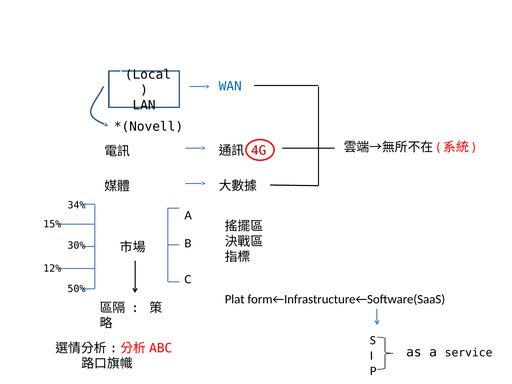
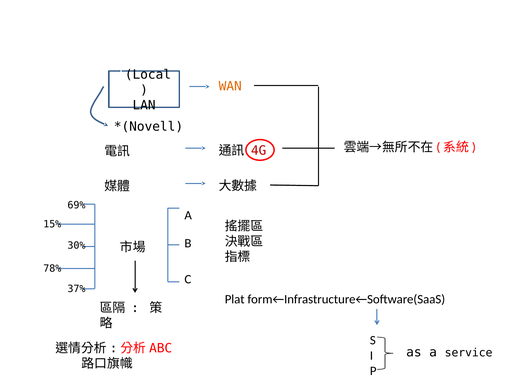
WAN colour: blue -> orange
34%: 34% -> 69%
12%: 12% -> 78%
50%: 50% -> 37%
